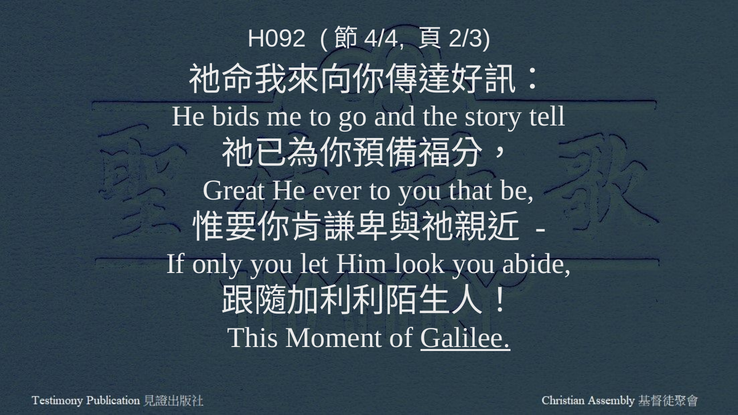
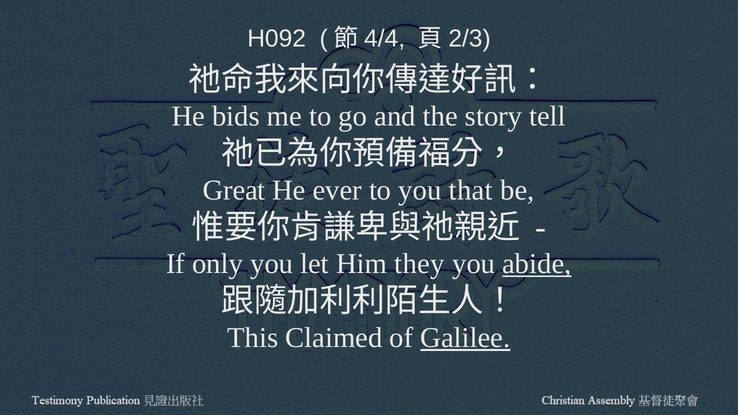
look: look -> they
abide underline: none -> present
Moment: Moment -> Claimed
